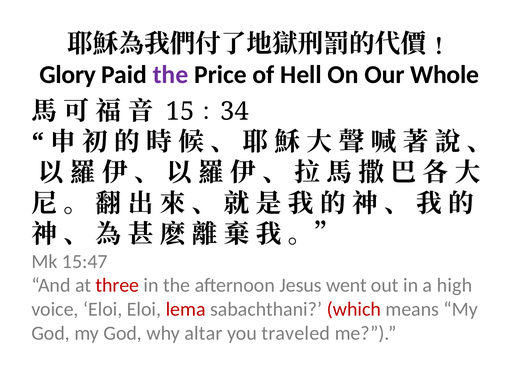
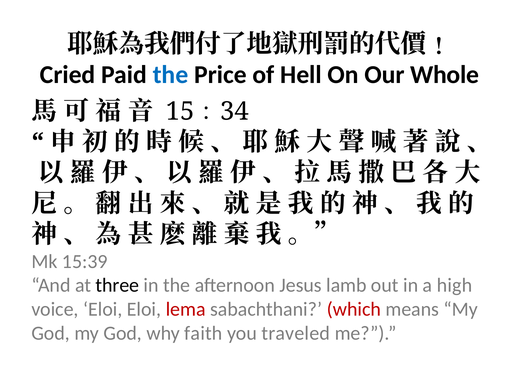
Glory: Glory -> Cried
the at (170, 75) colour: purple -> blue
15:47: 15:47 -> 15:39
three colour: red -> black
went: went -> lamb
altar: altar -> faith
